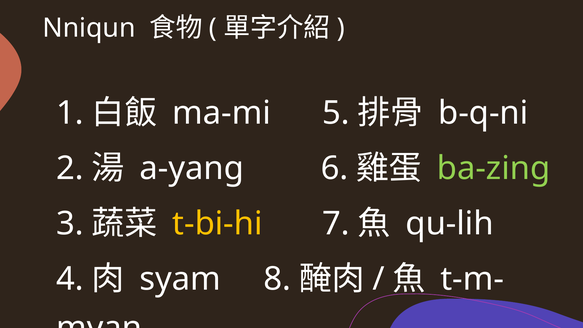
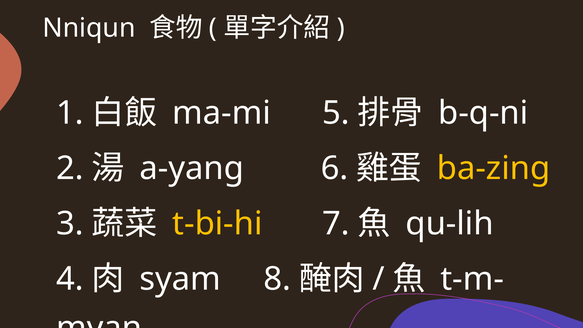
ba-zing colour: light green -> yellow
